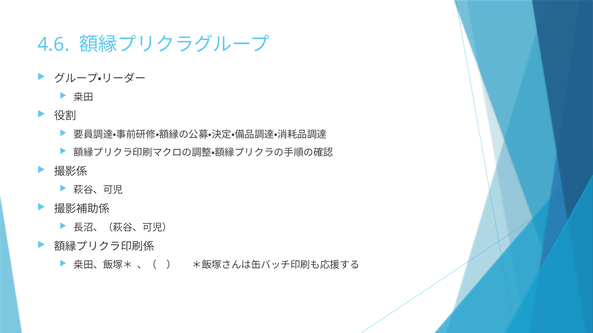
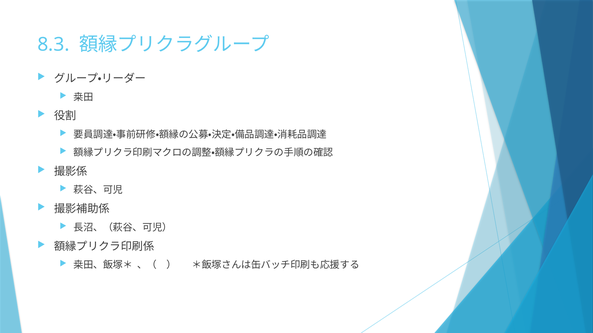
4.6: 4.6 -> 8.3
